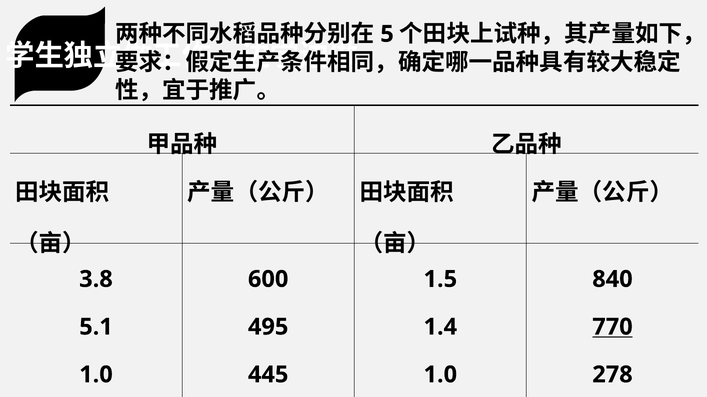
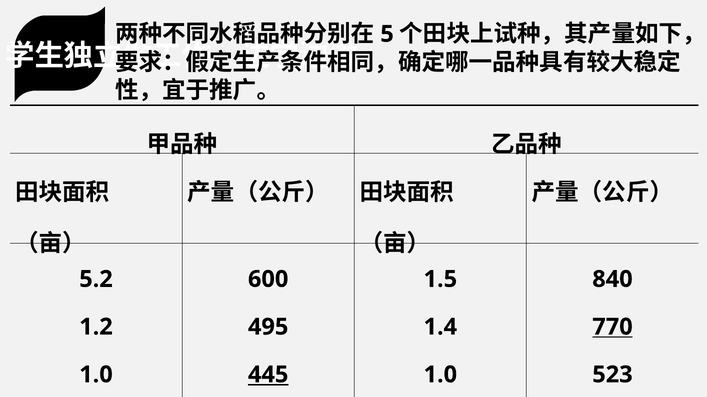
3.8: 3.8 -> 5.2
5.1: 5.1 -> 1.2
445 underline: none -> present
278: 278 -> 523
